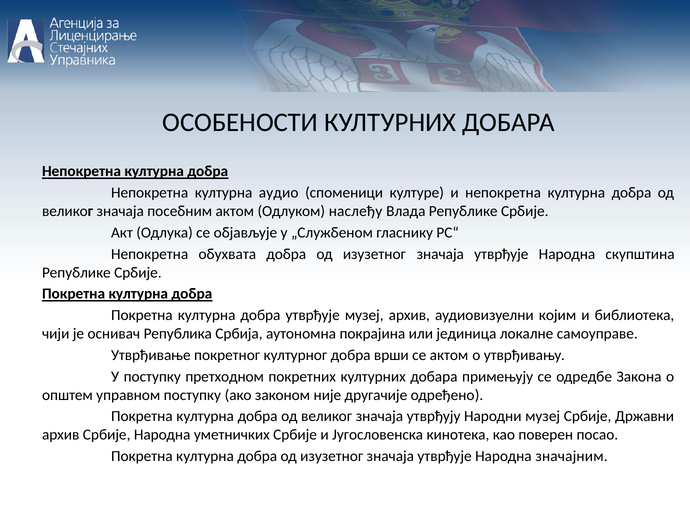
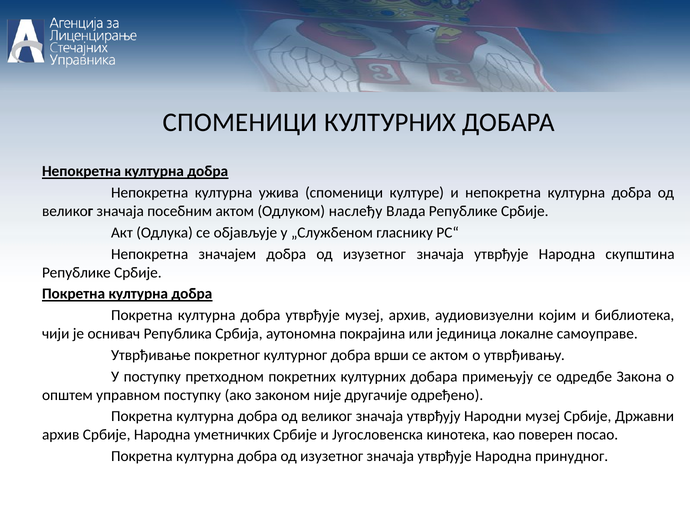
ОСОБЕНОСТИ at (240, 123): ОСОБЕНОСТИ -> СПОМЕНИЦИ
аудио: аудио -> ужива
обухвата: обухвата -> значајем
значајним: значајним -> принудног
